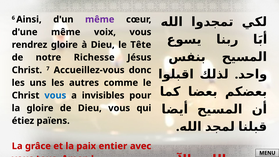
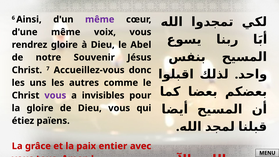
Tête: Tête -> Abel
Richesse: Richesse -> Souvenir
vous at (55, 95) colour: blue -> purple
